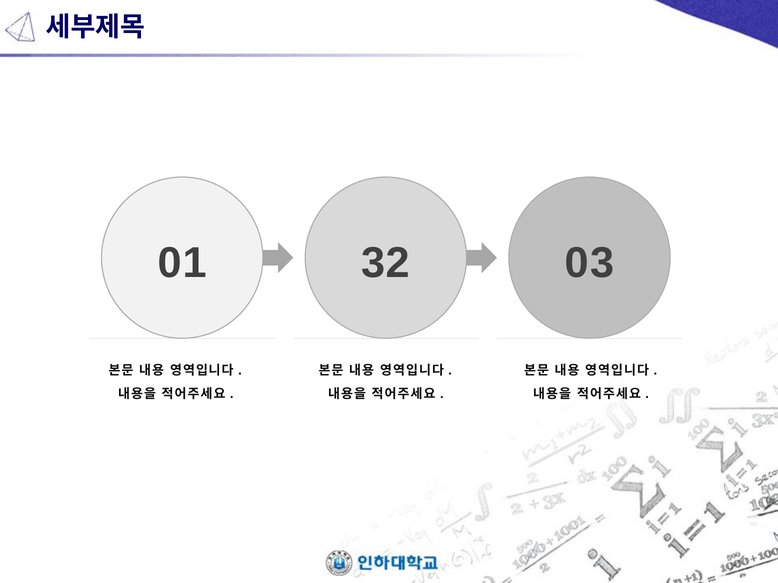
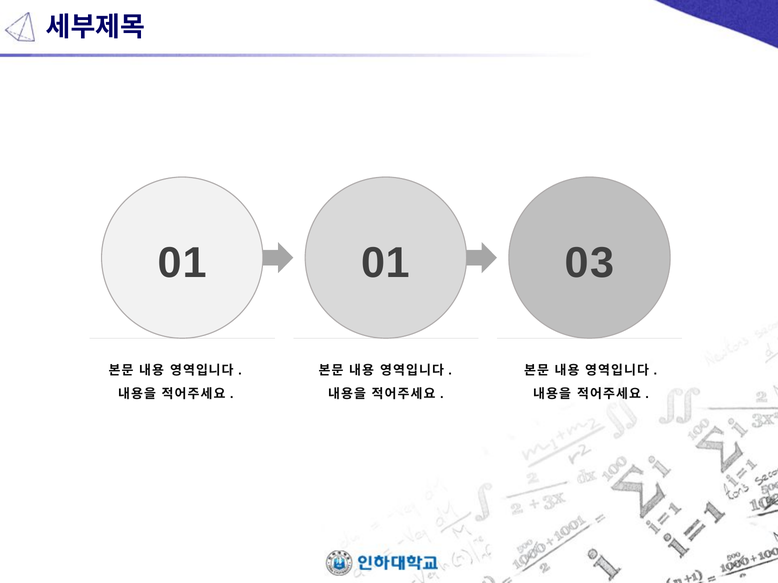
01 32: 32 -> 01
